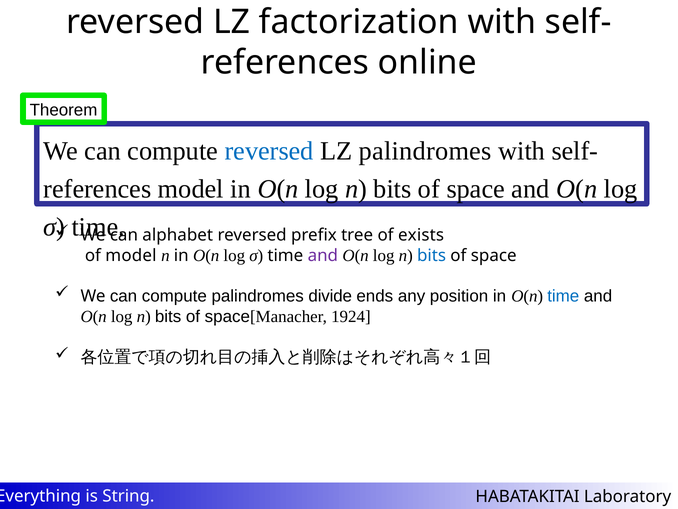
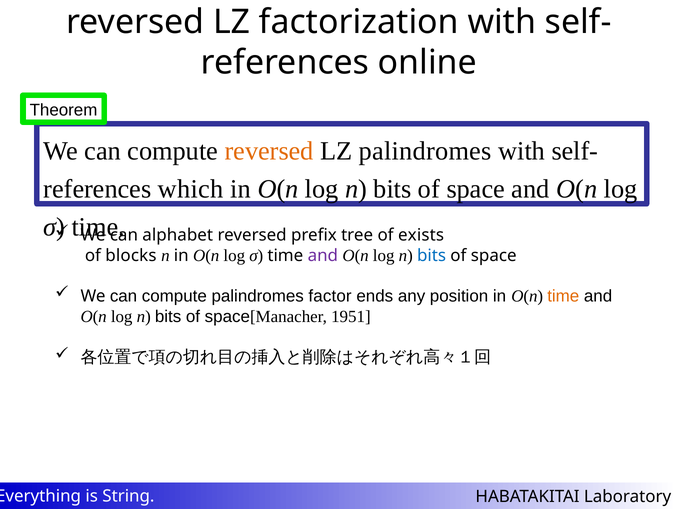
reversed at (269, 151) colour: blue -> orange
model at (191, 189): model -> which
of model: model -> blocks
divide: divide -> factor
time at (563, 296) colour: blue -> orange
1924: 1924 -> 1951
